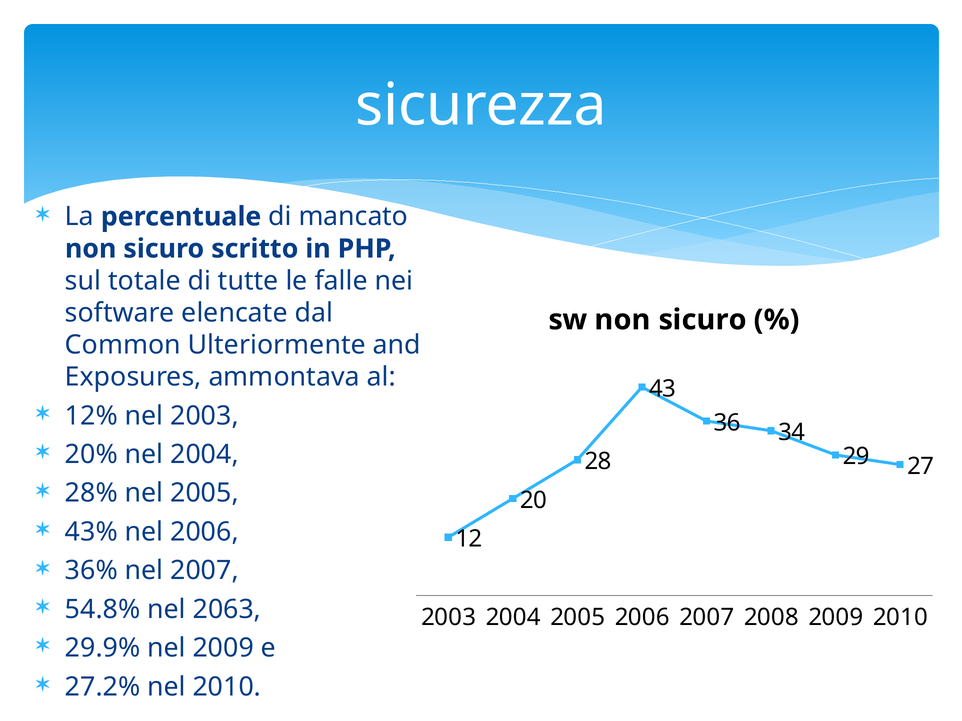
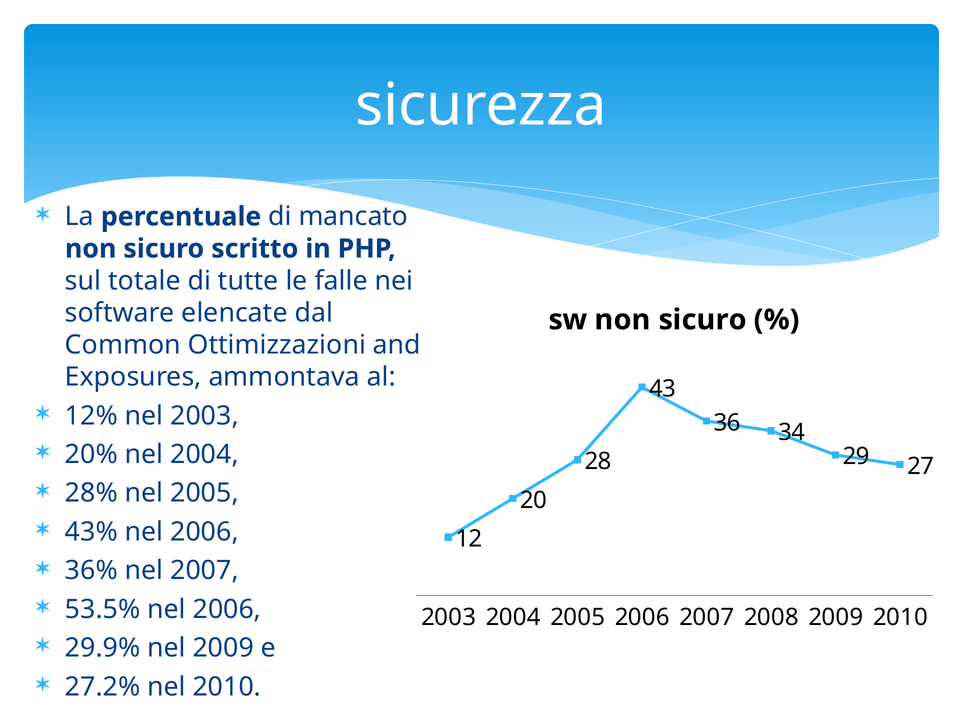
Ulteriormente: Ulteriormente -> Ottimizzazioni
54.8%: 54.8% -> 53.5%
2063 at (227, 610): 2063 -> 2006
